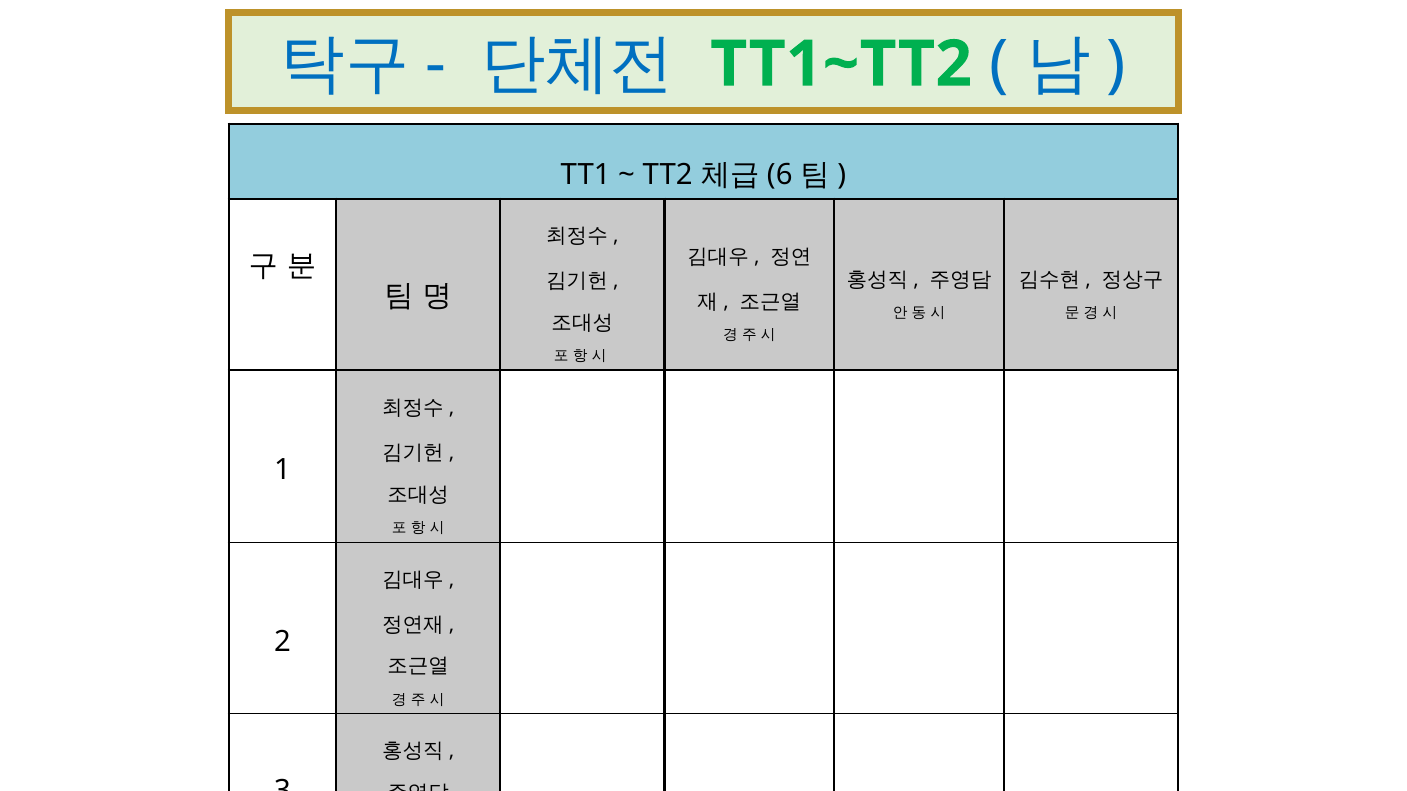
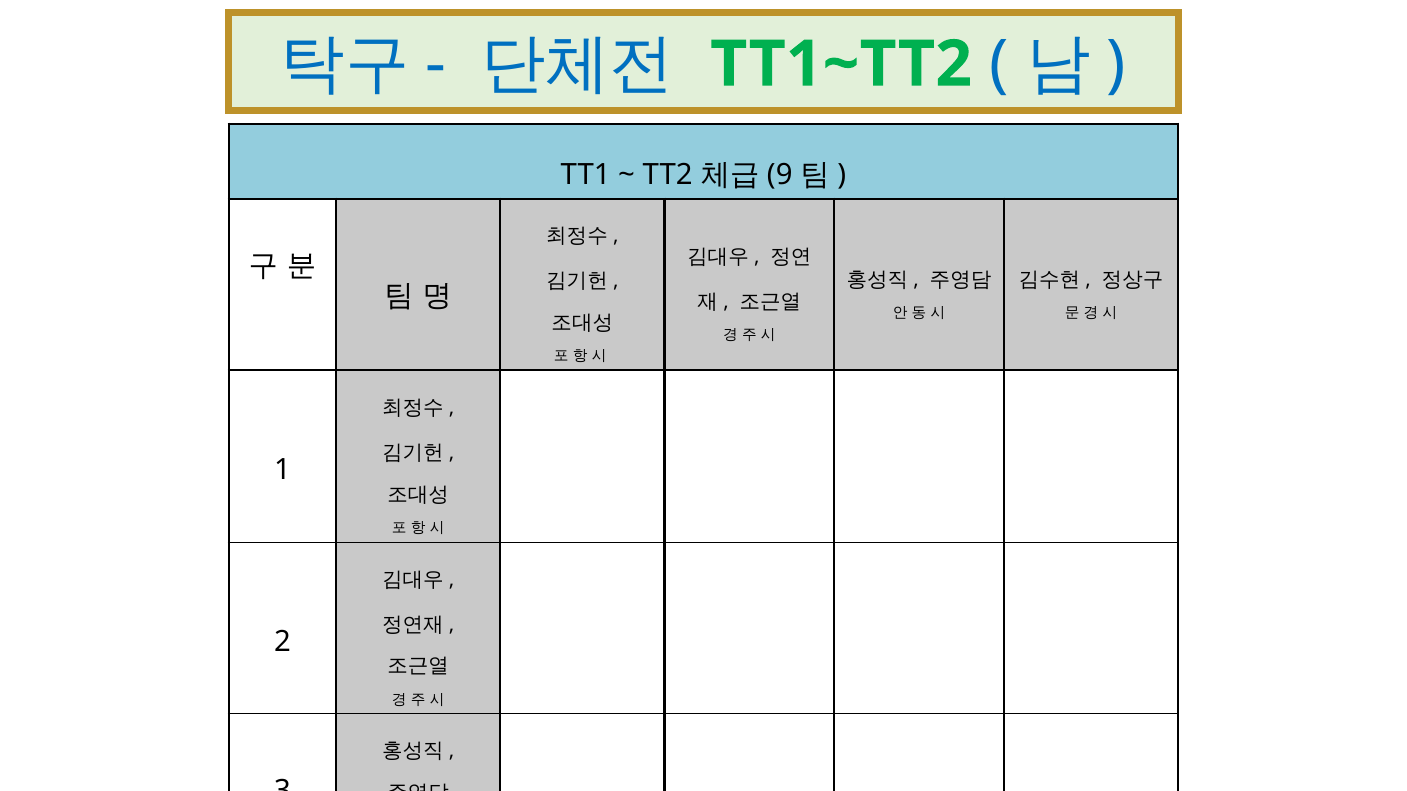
6: 6 -> 9
